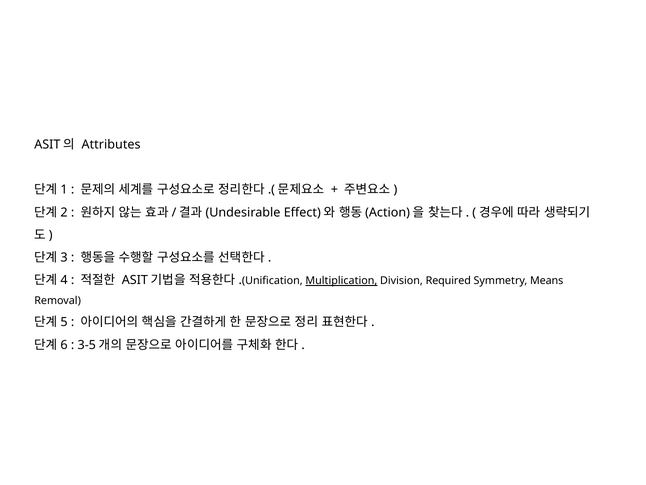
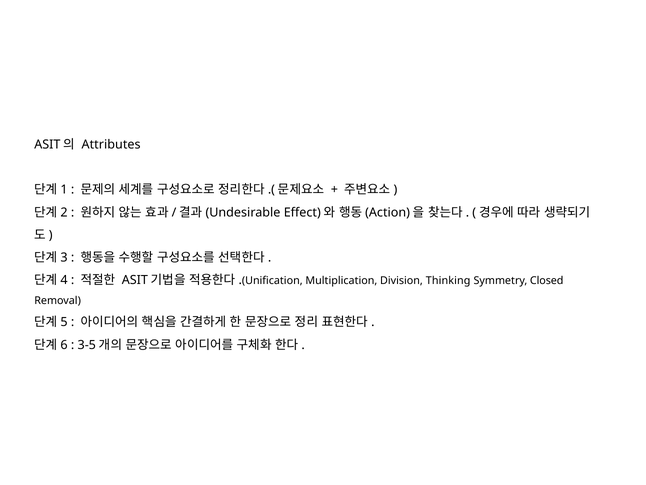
Multiplication underline: present -> none
Required: Required -> Thinking
Means: Means -> Closed
